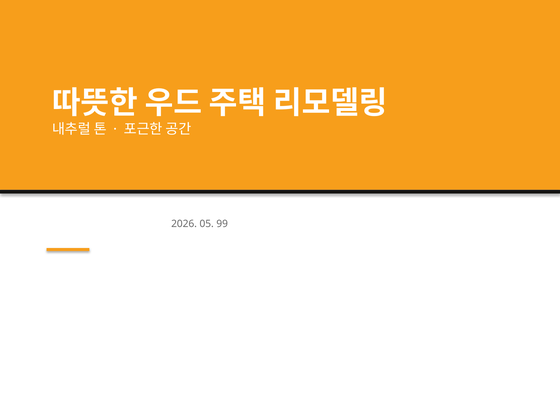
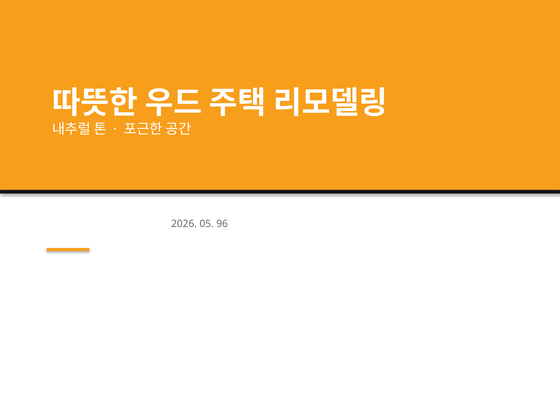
99: 99 -> 96
